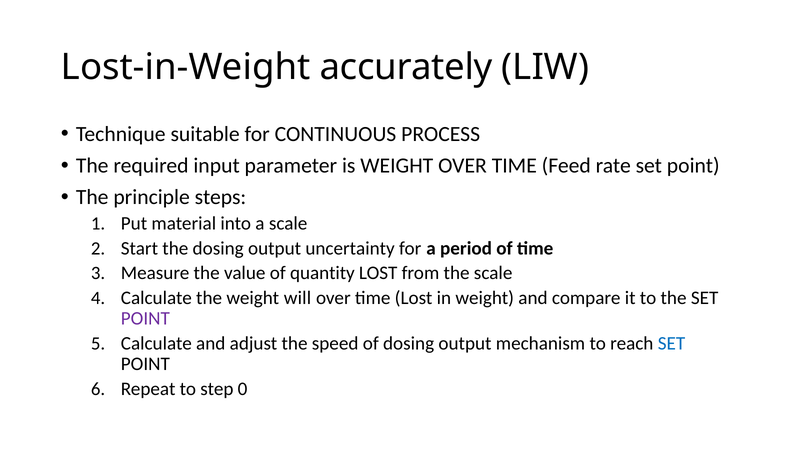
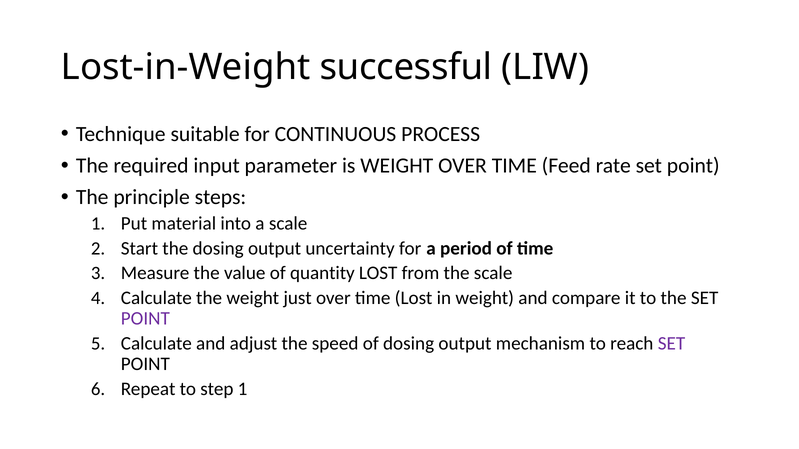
accurately: accurately -> successful
will: will -> just
SET at (672, 344) colour: blue -> purple
step 0: 0 -> 1
